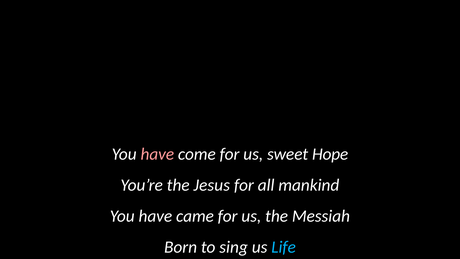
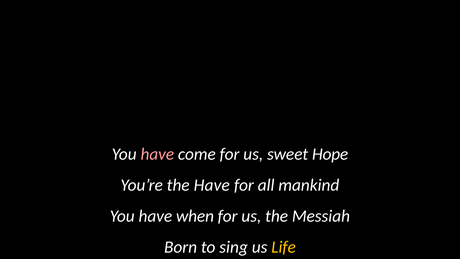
the Jesus: Jesus -> Have
came: came -> when
Life colour: light blue -> yellow
